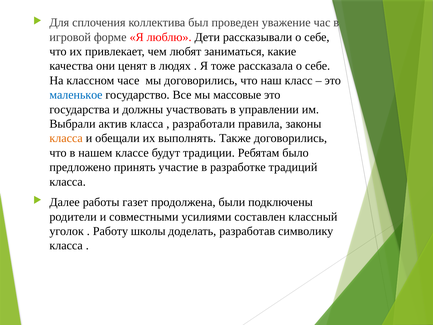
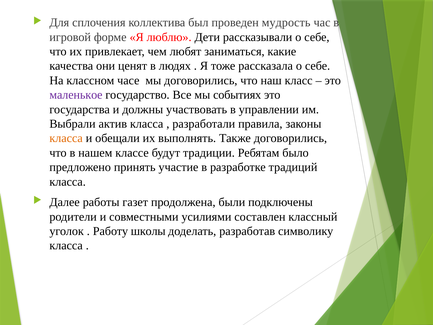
уважение: уважение -> мудрость
маленькое colour: blue -> purple
массовые: массовые -> событиях
